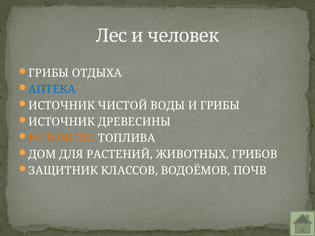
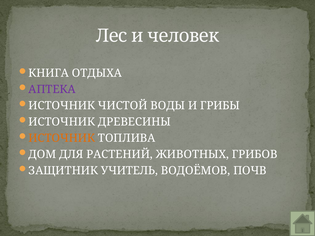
ГРИБЫ at (49, 73): ГРИБЫ -> КНИГА
АПТЕКА colour: blue -> purple
КЛАССОВ: КЛАССОВ -> УЧИТЕЛЬ
